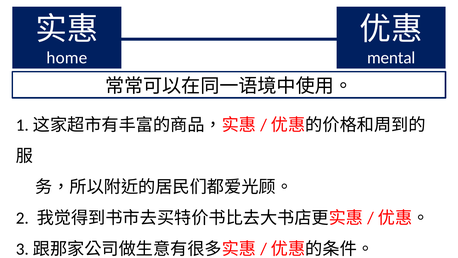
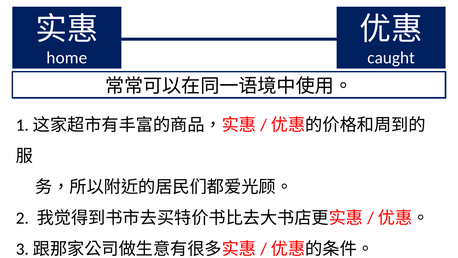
mental: mental -> caught
